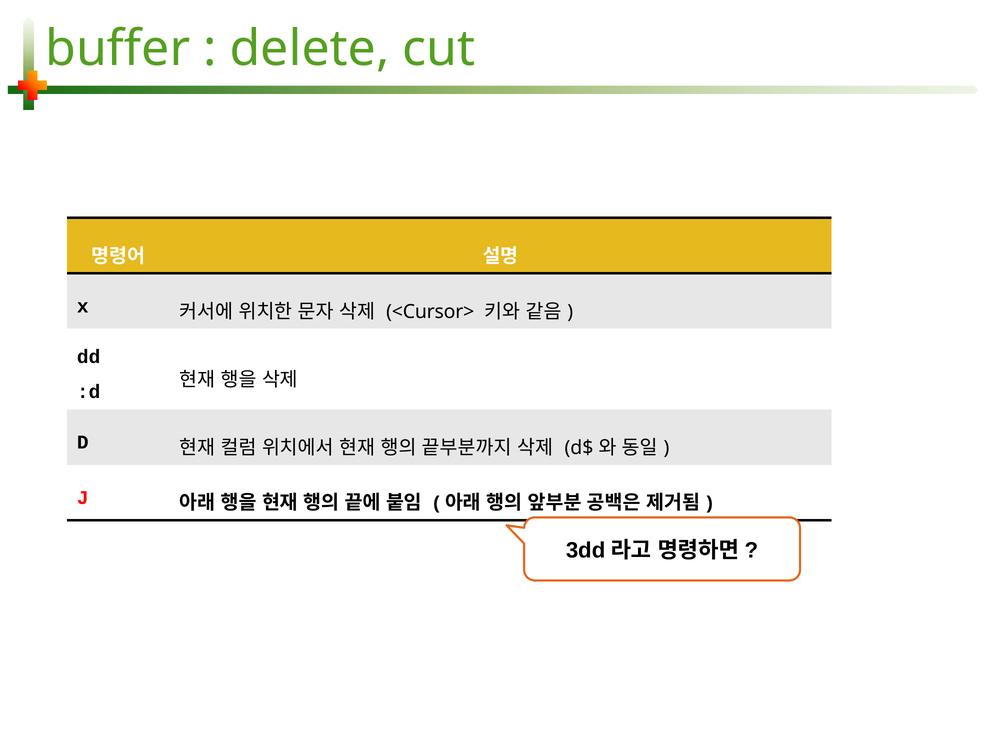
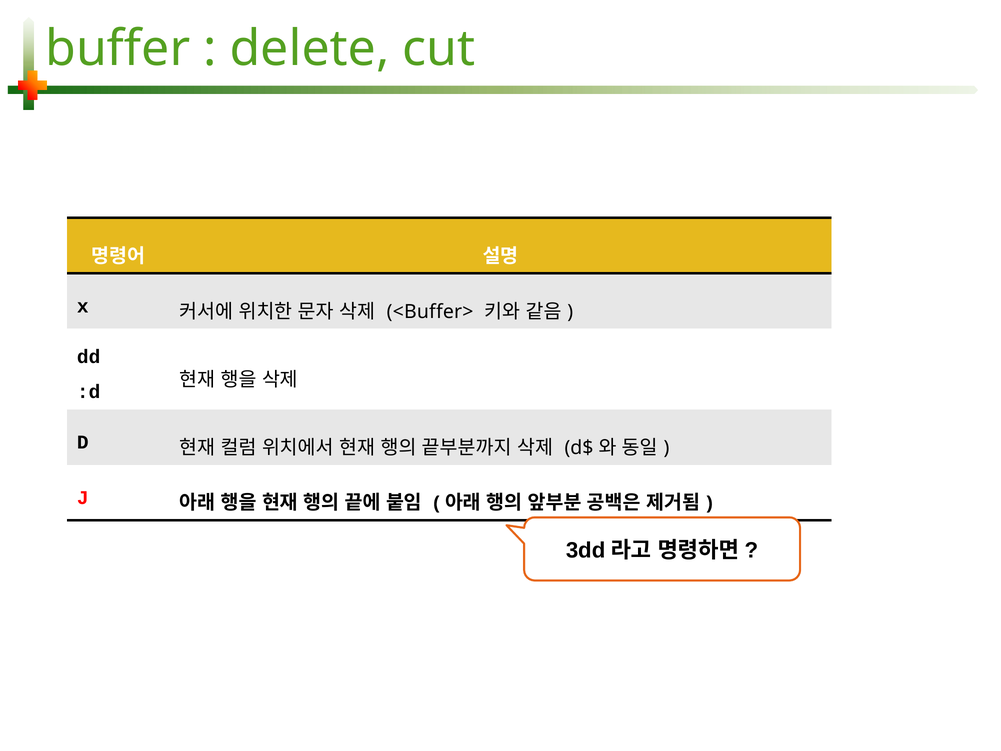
<Cursor>: <Cursor> -> <Buffer>
